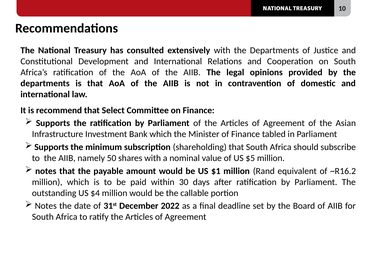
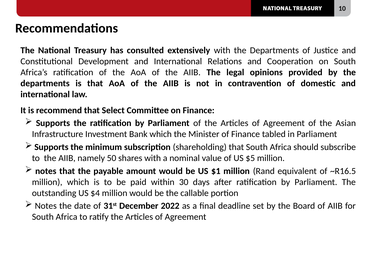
~R16.2: ~R16.2 -> ~R16.5
